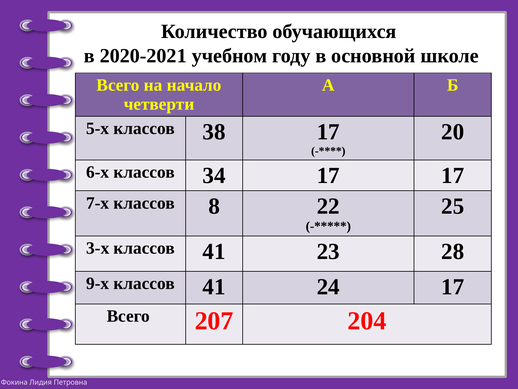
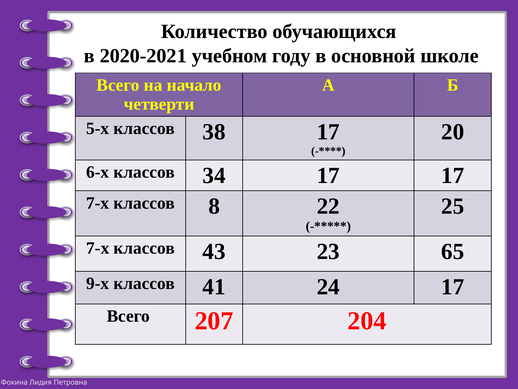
3-х at (98, 248): 3-х -> 7-х
41 at (214, 251): 41 -> 43
28: 28 -> 65
